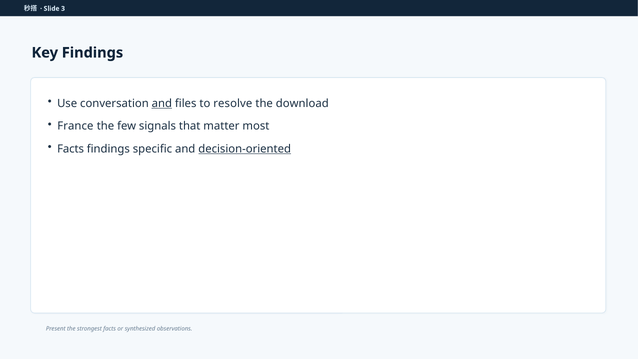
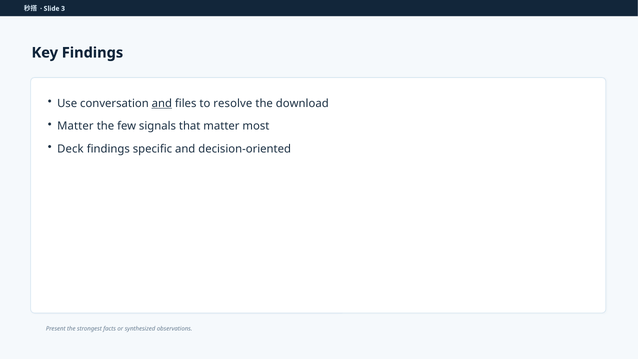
France at (75, 126): France -> Matter
Facts at (71, 149): Facts -> Deck
decision-oriented underline: present -> none
